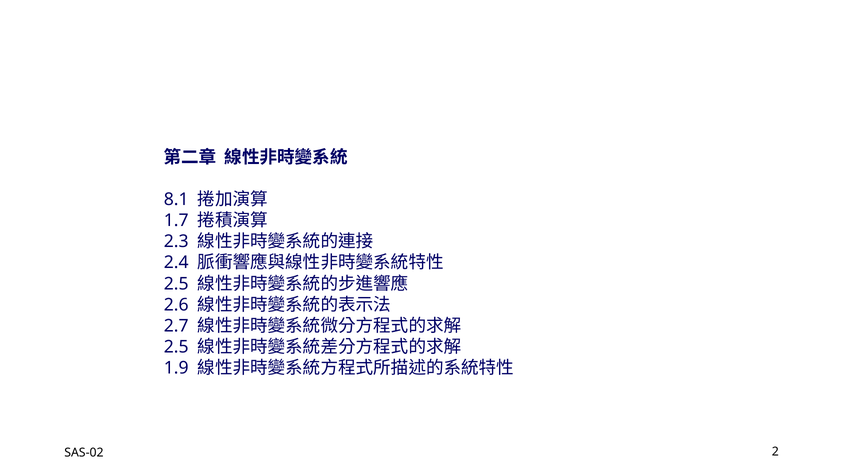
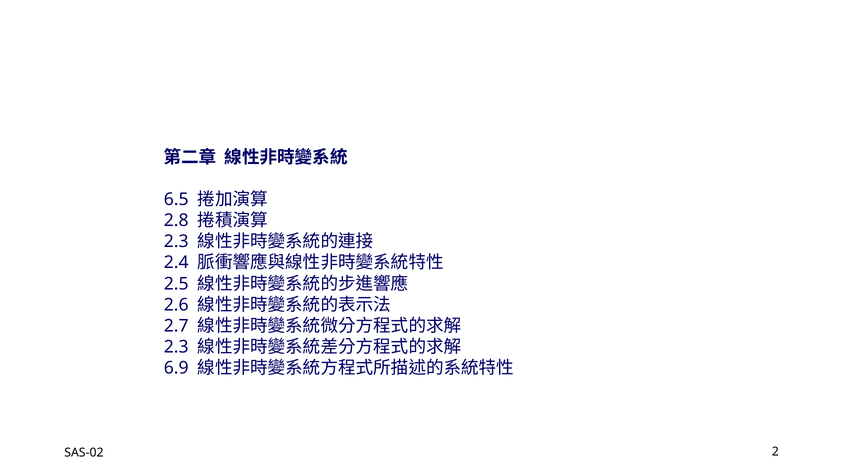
8.1: 8.1 -> 6.5
1.7: 1.7 -> 2.8
2.5 at (176, 347): 2.5 -> 2.3
1.9: 1.9 -> 6.9
